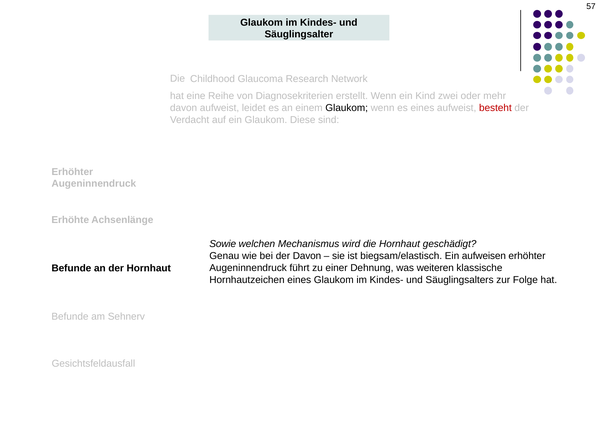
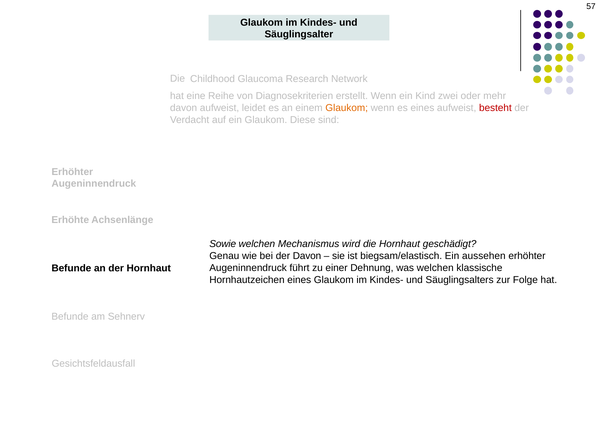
Glaukom at (347, 108) colour: black -> orange
aufweisen: aufweisen -> aussehen
was weiteren: weiteren -> welchen
